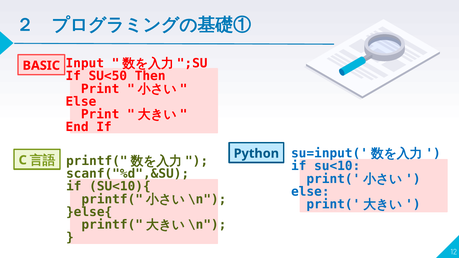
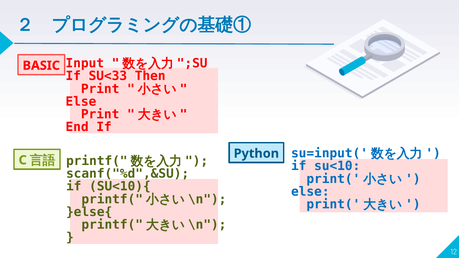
SU<50: SU<50 -> SU<33
